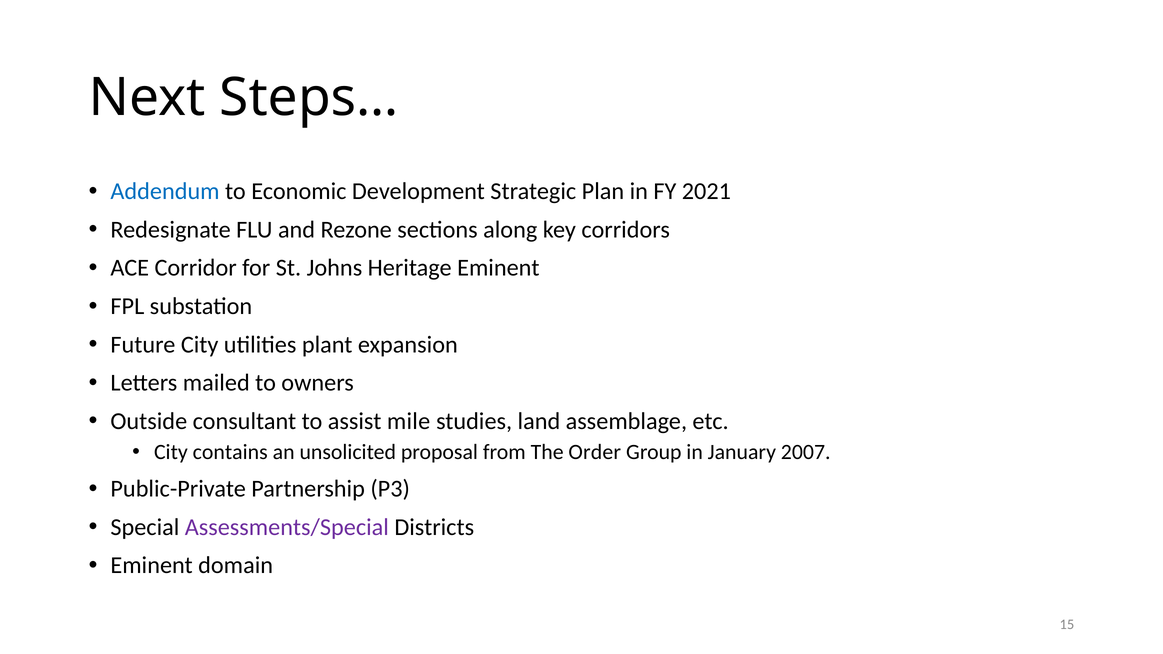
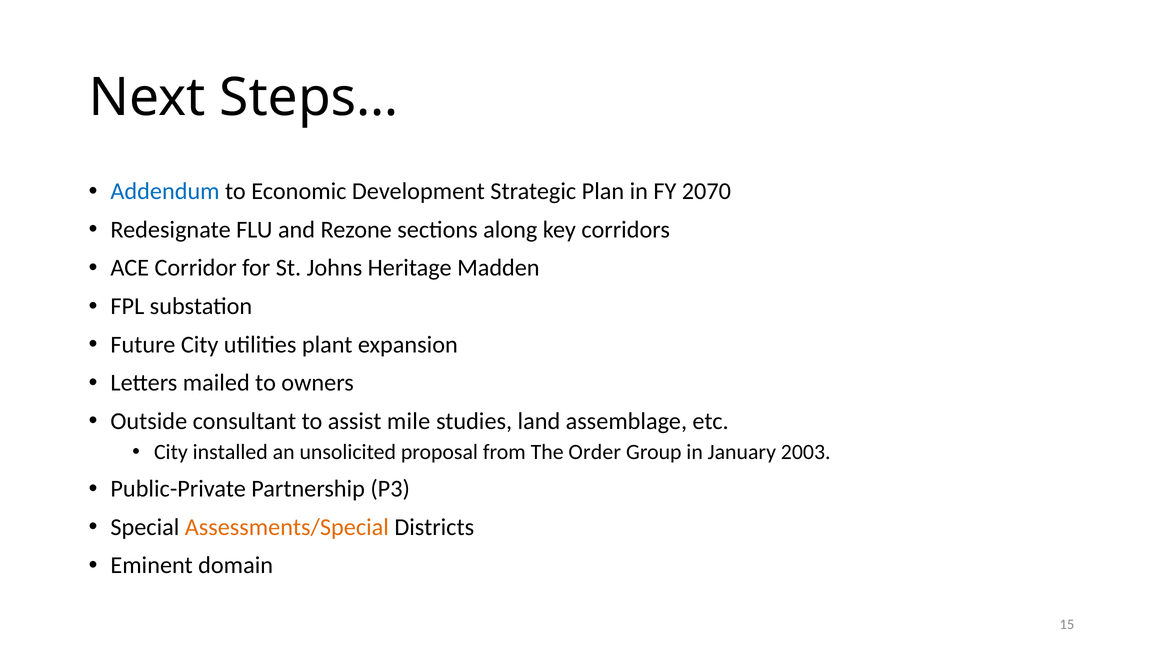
2021: 2021 -> 2070
Heritage Eminent: Eminent -> Madden
contains: contains -> installed
2007: 2007 -> 2003
Assessments/Special colour: purple -> orange
